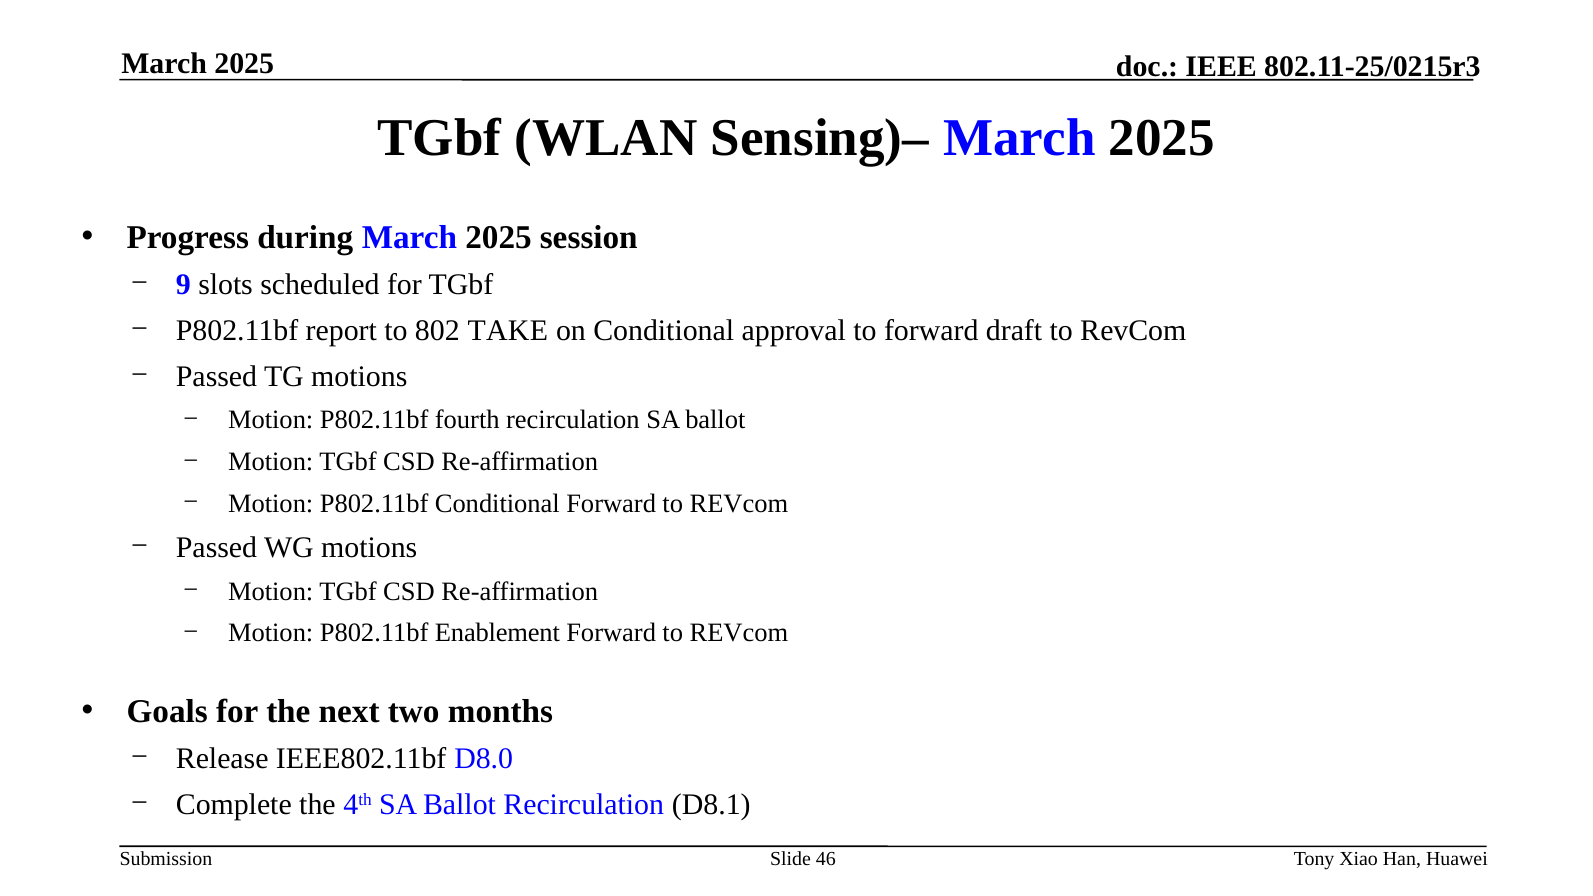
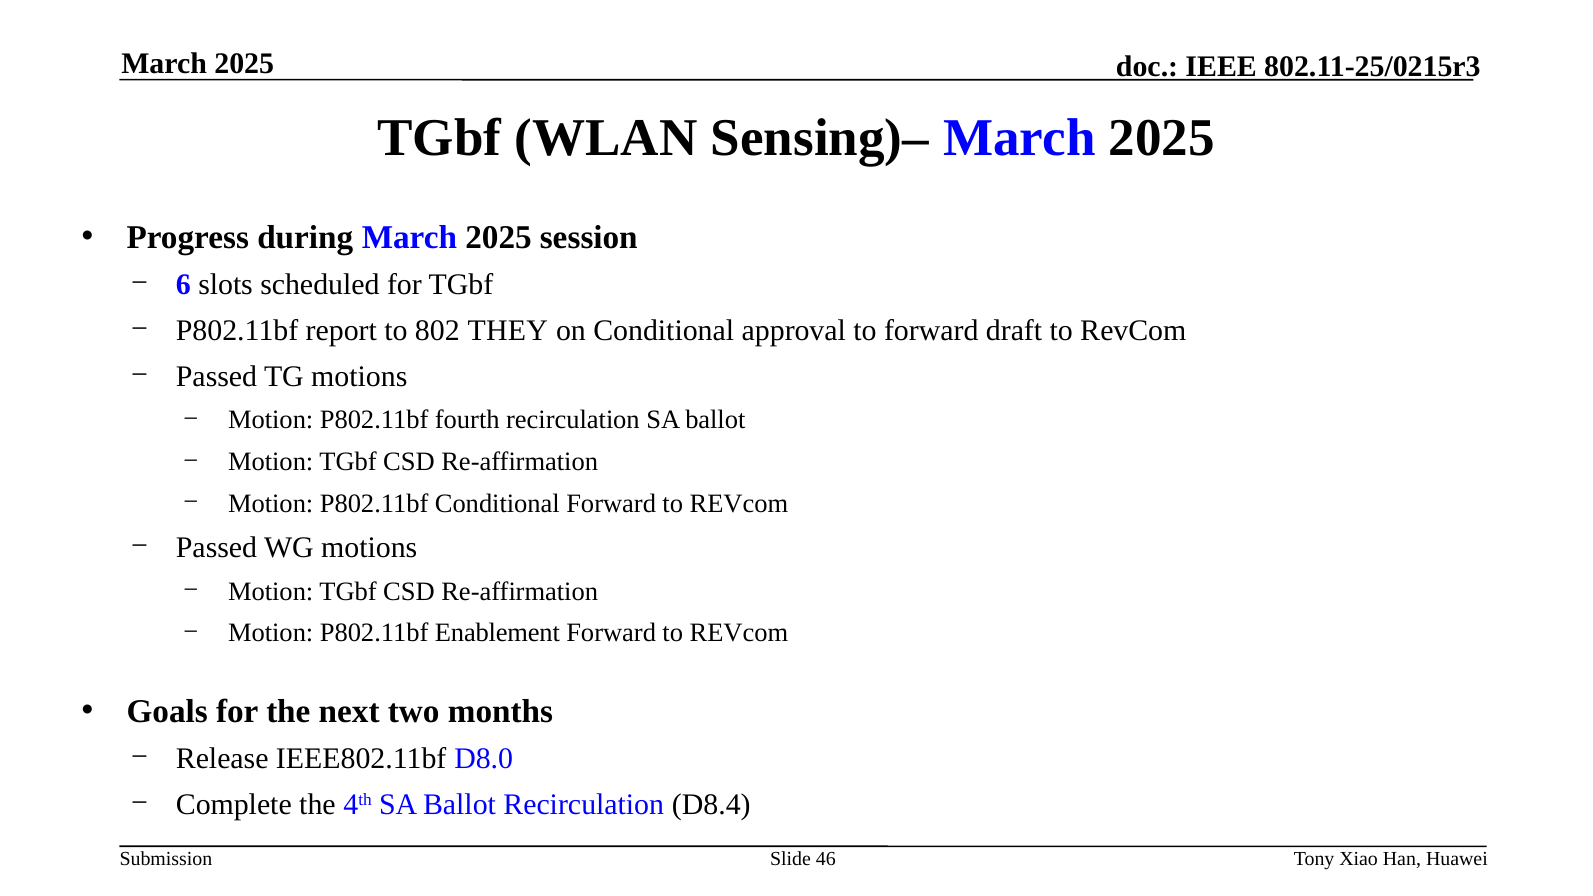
9: 9 -> 6
TAKE: TAKE -> THEY
D8.1: D8.1 -> D8.4
